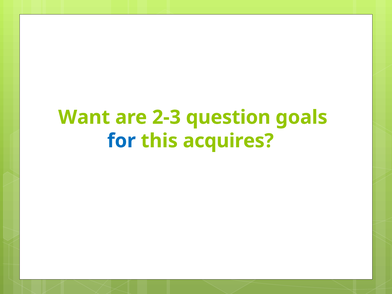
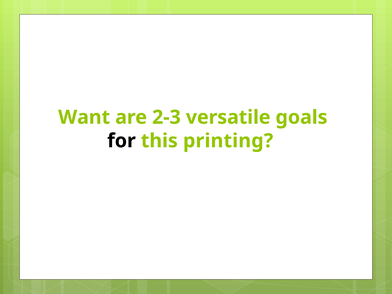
question: question -> versatile
for colour: blue -> black
acquires: acquires -> printing
